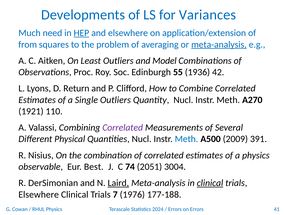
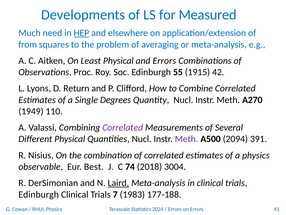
Variances: Variances -> Measured
meta-analysis at (219, 44) underline: present -> none
Least Outliers: Outliers -> Physical
and Model: Model -> Errors
1936: 1936 -> 1915
Single Outliers: Outliers -> Degrees
1921: 1921 -> 1949
Meth at (186, 139) colour: blue -> purple
2009: 2009 -> 2094
2051: 2051 -> 2018
clinical at (210, 183) underline: present -> none
Elsewhere at (39, 194): Elsewhere -> Edinburgh
1976: 1976 -> 1983
